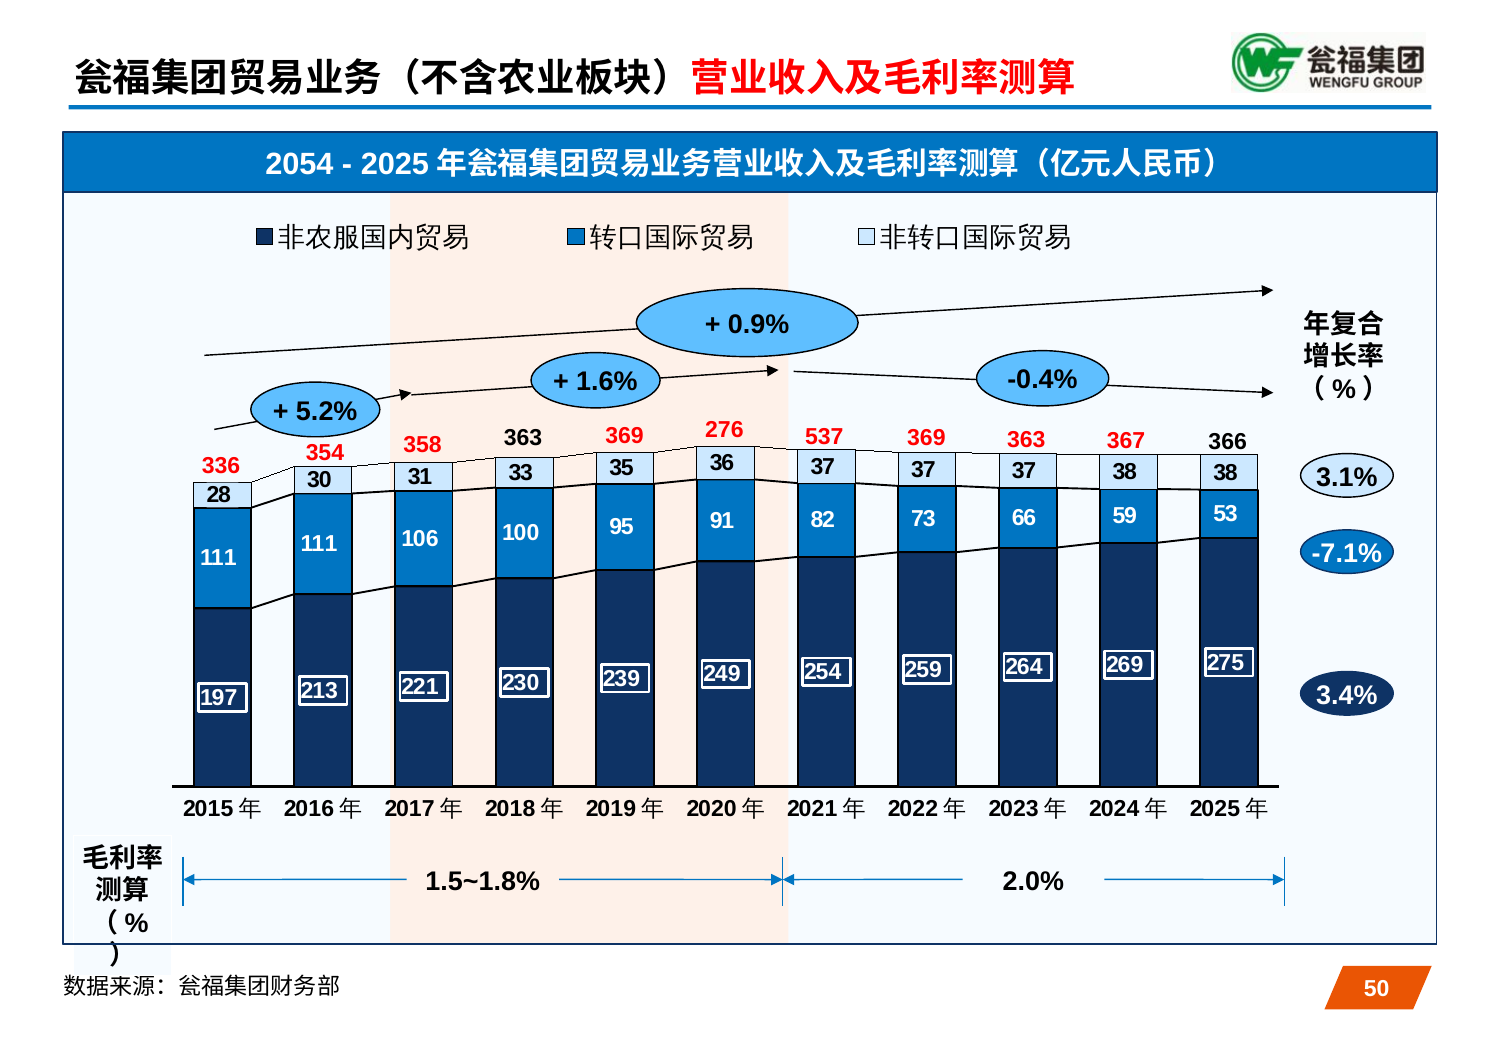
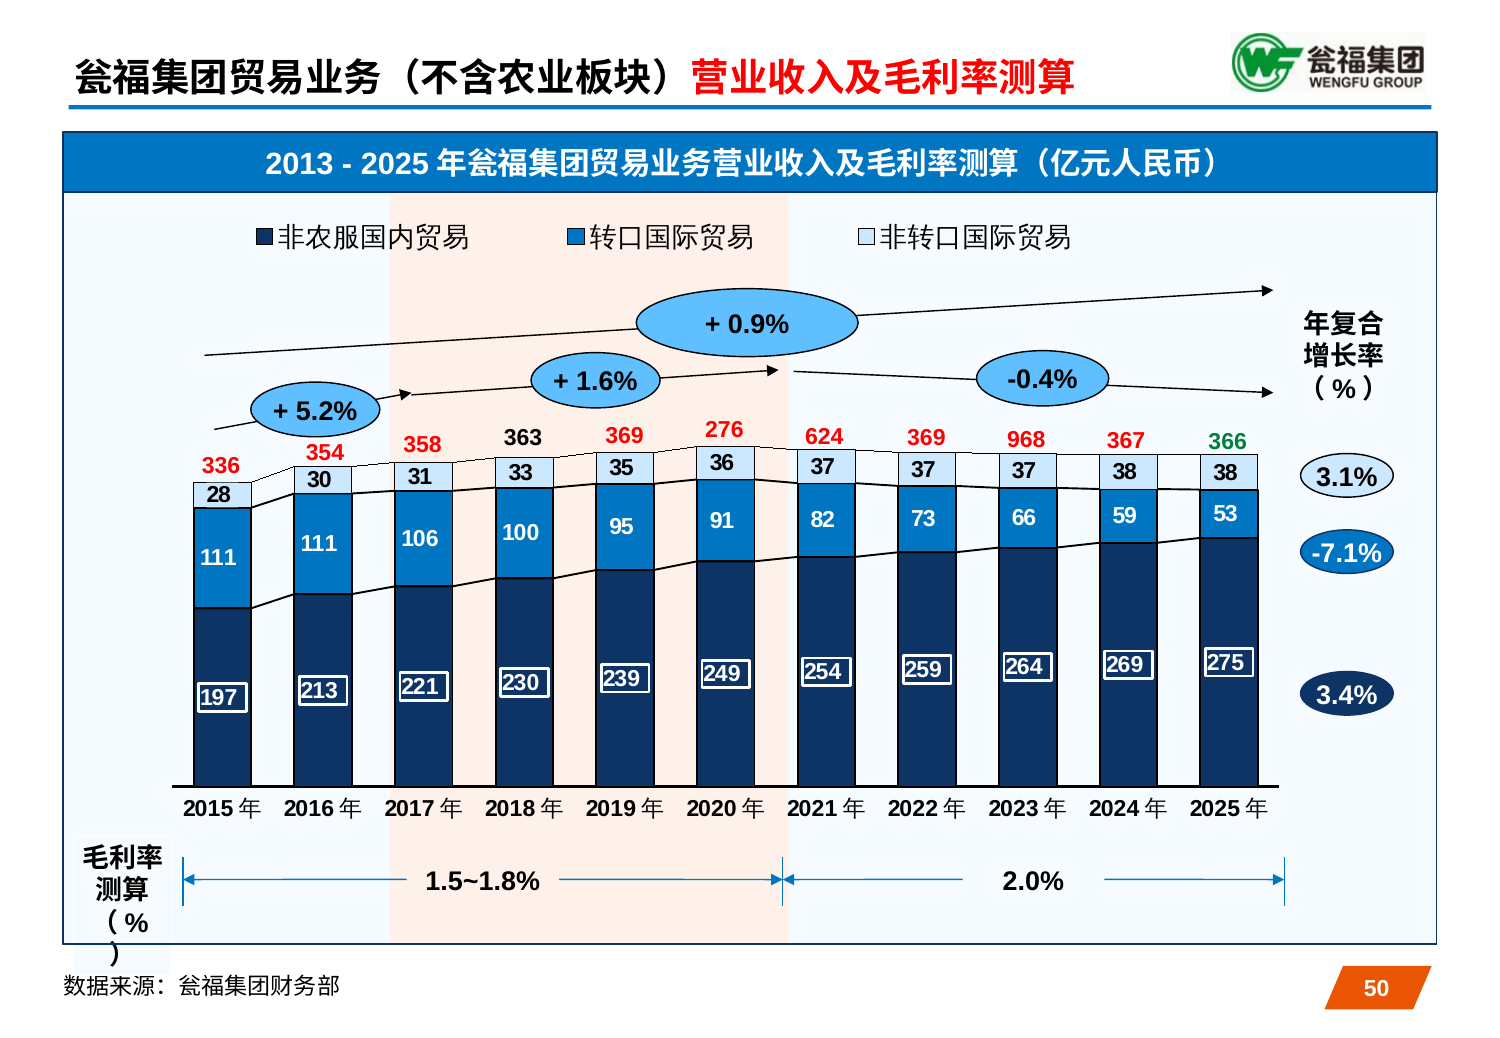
2054: 2054 -> 2013
537: 537 -> 624
369 363: 363 -> 968
366 colour: black -> green
